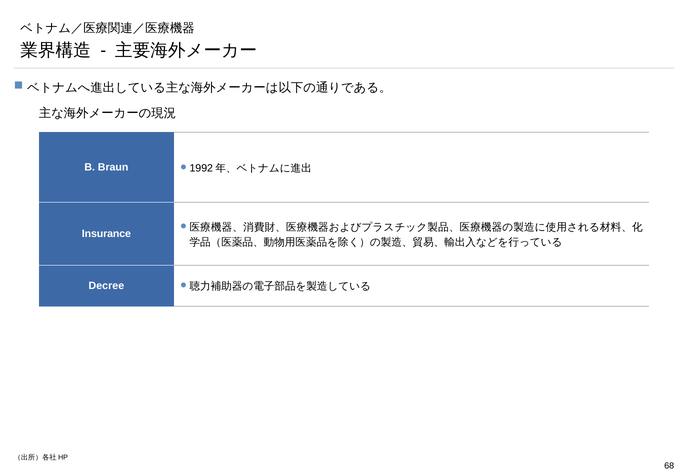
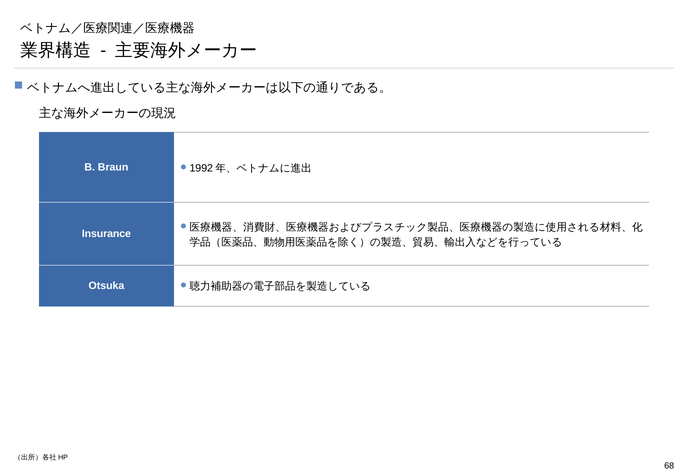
Decree: Decree -> Otsuka
